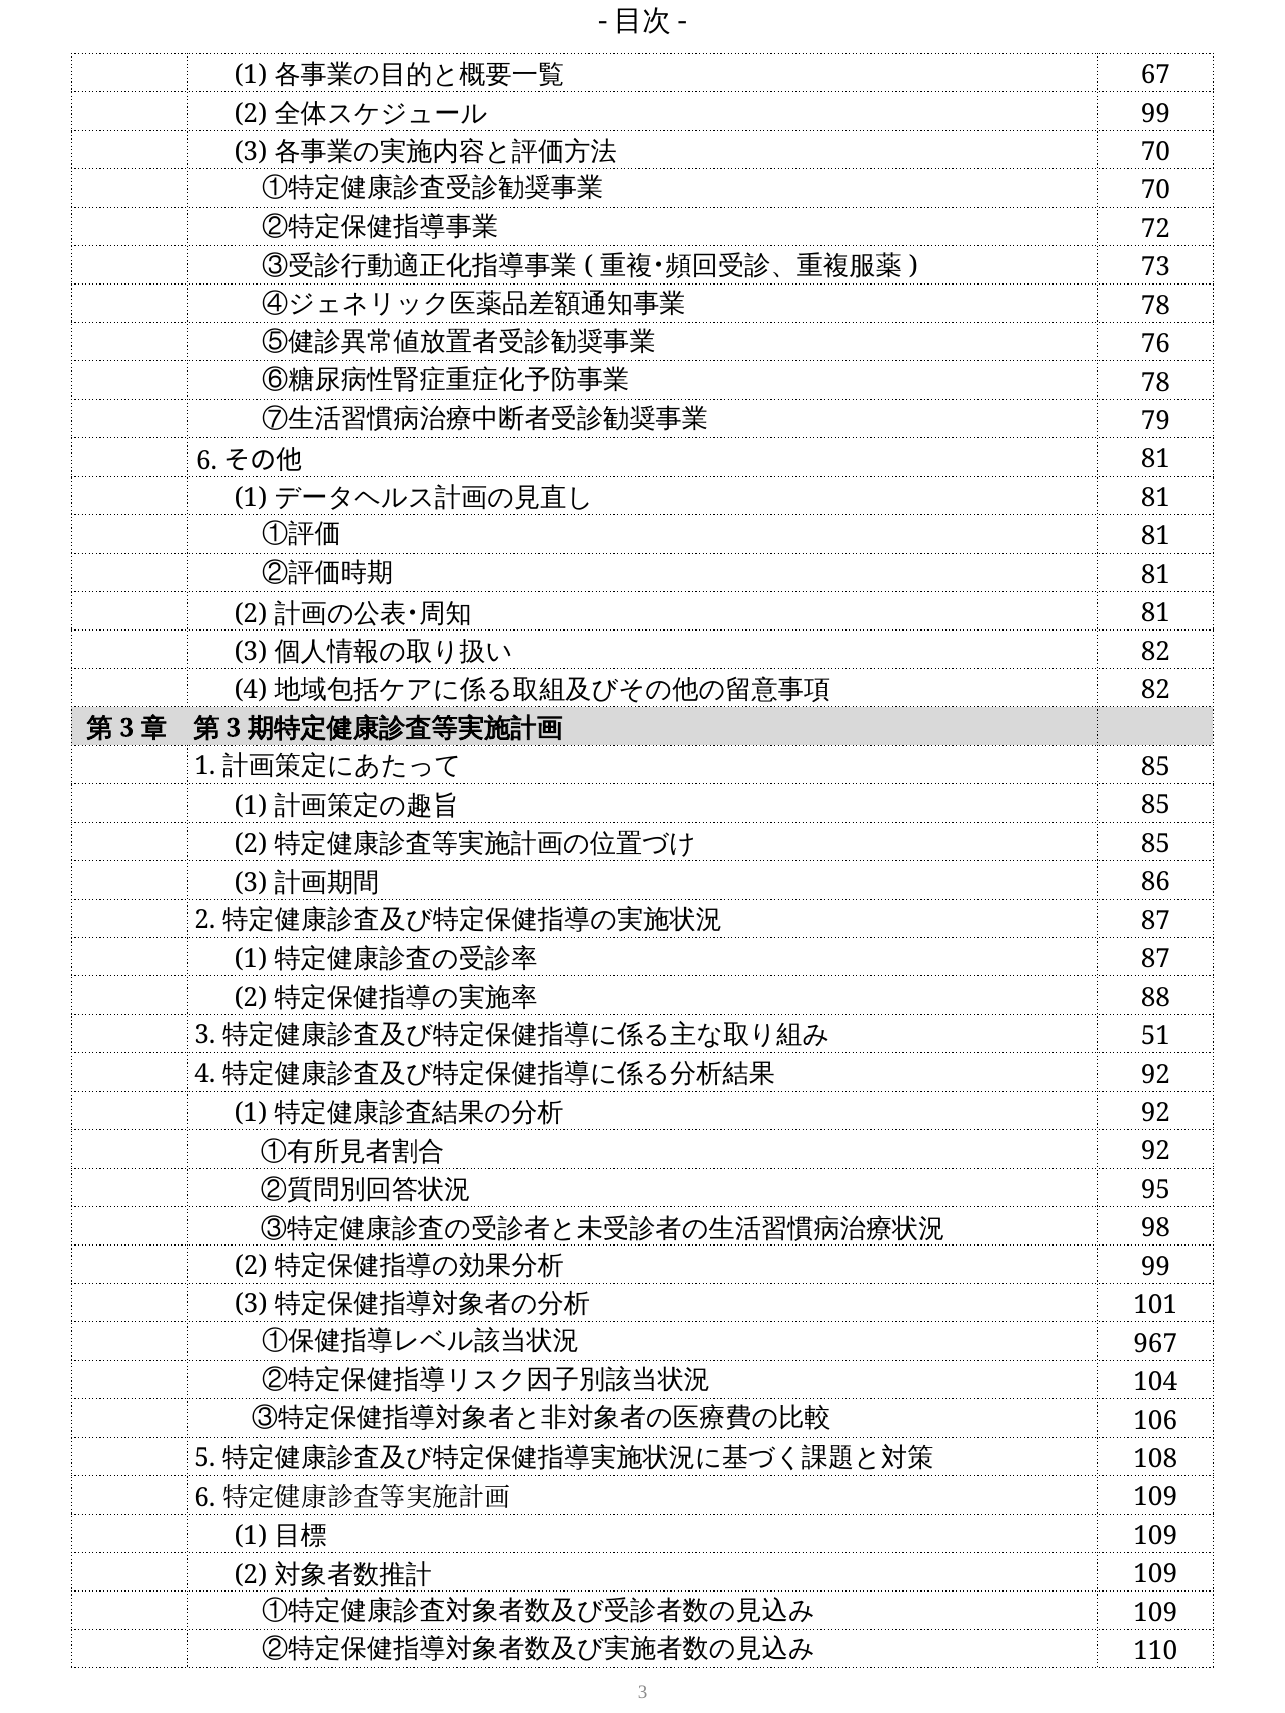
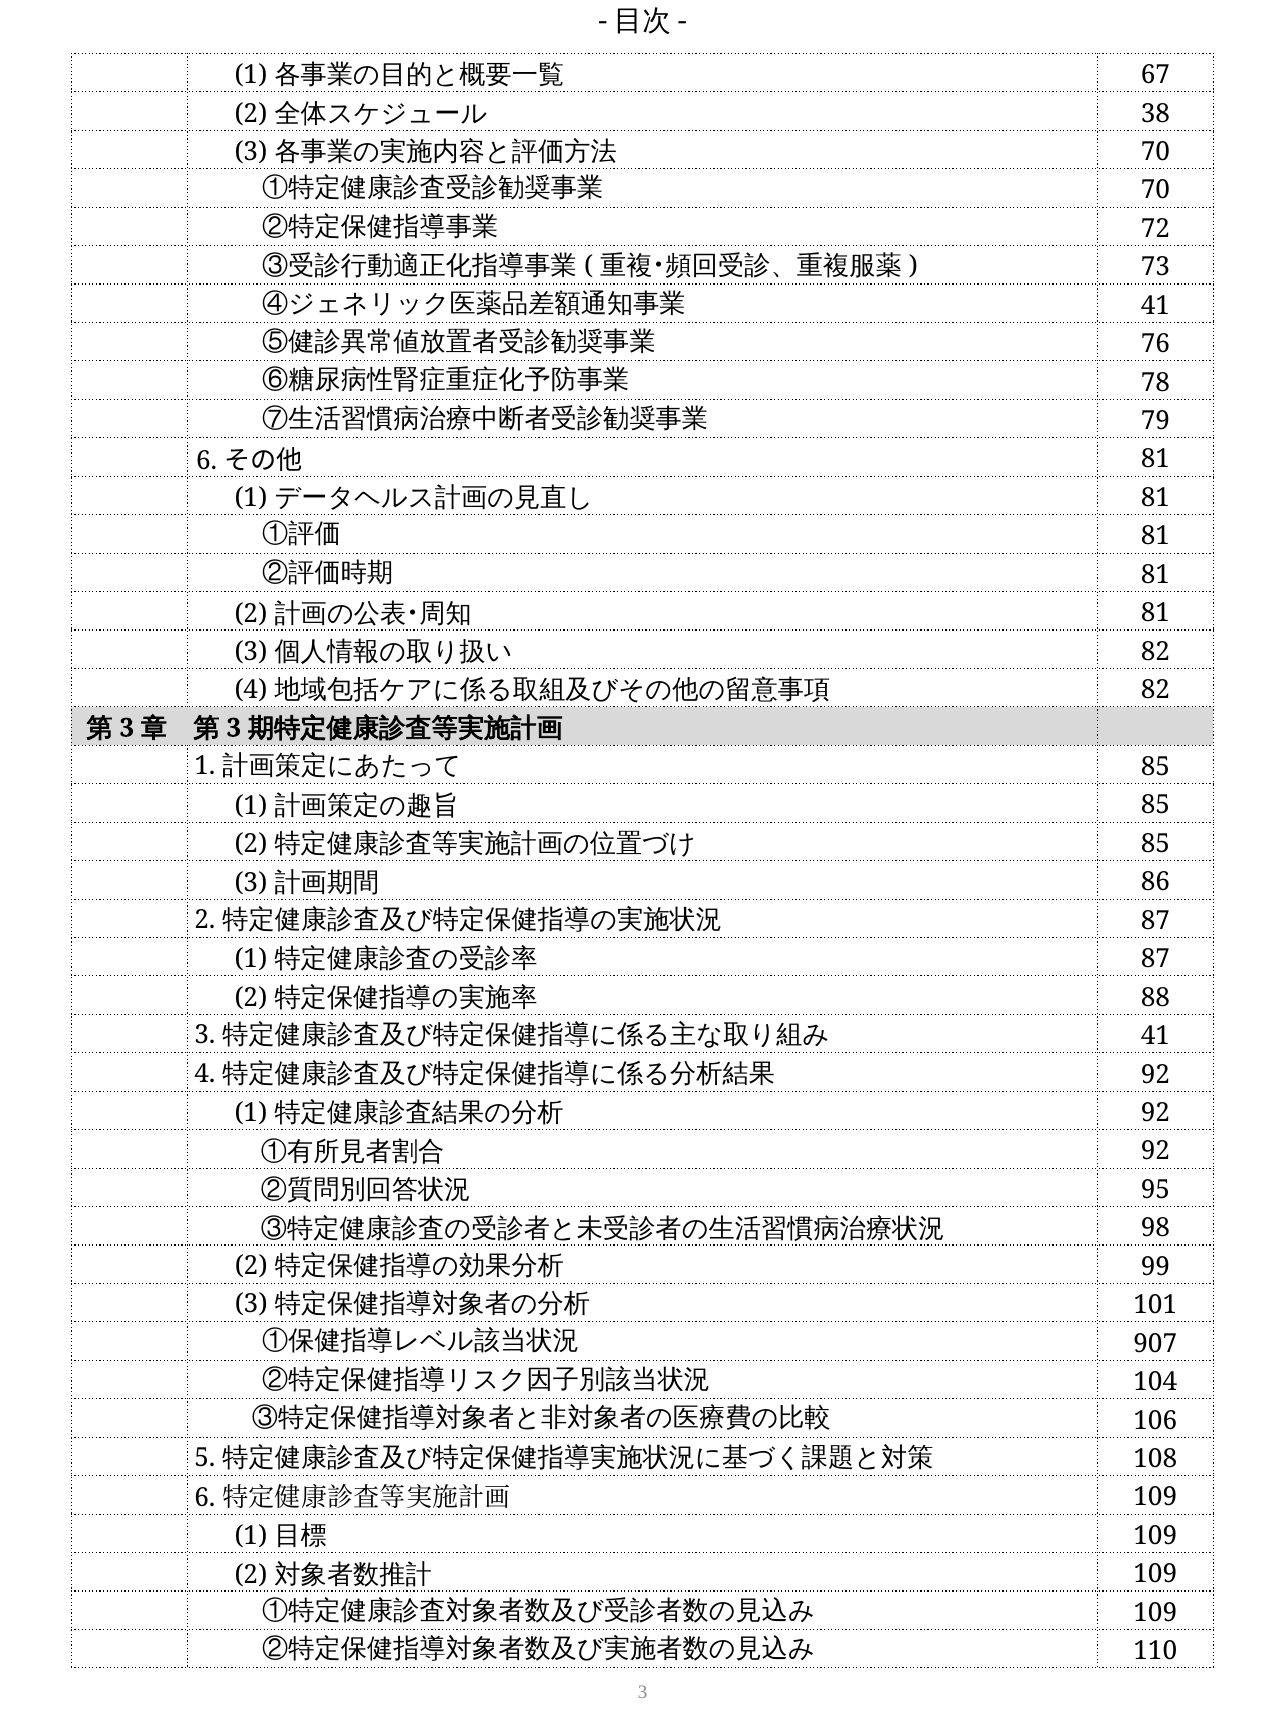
99 at (1155, 113): 99 -> 38
78 at (1155, 306): 78 -> 41
51 at (1155, 1036): 51 -> 41
967: 967 -> 907
